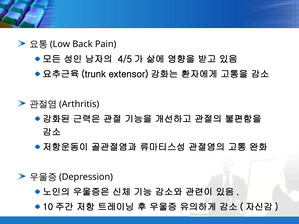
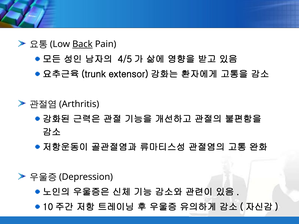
Back underline: none -> present
